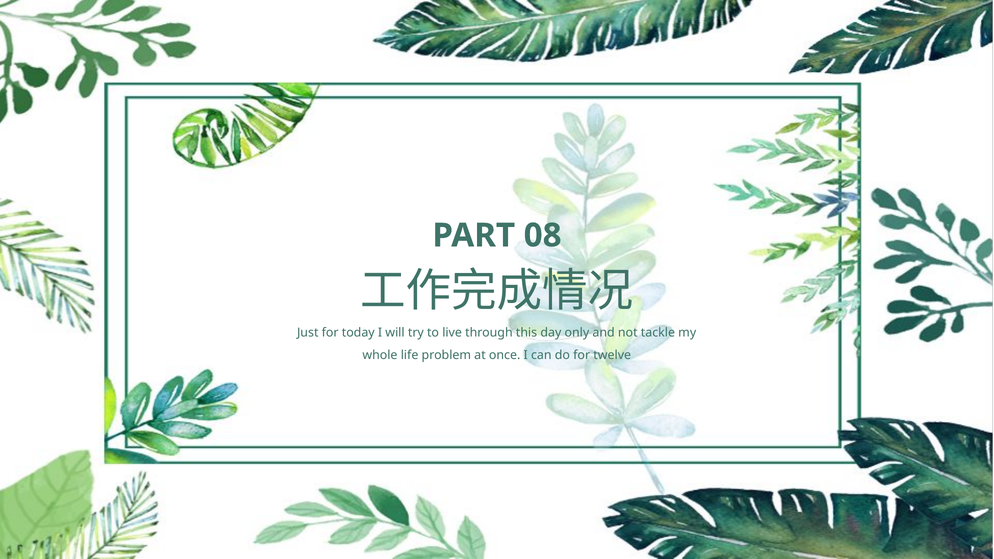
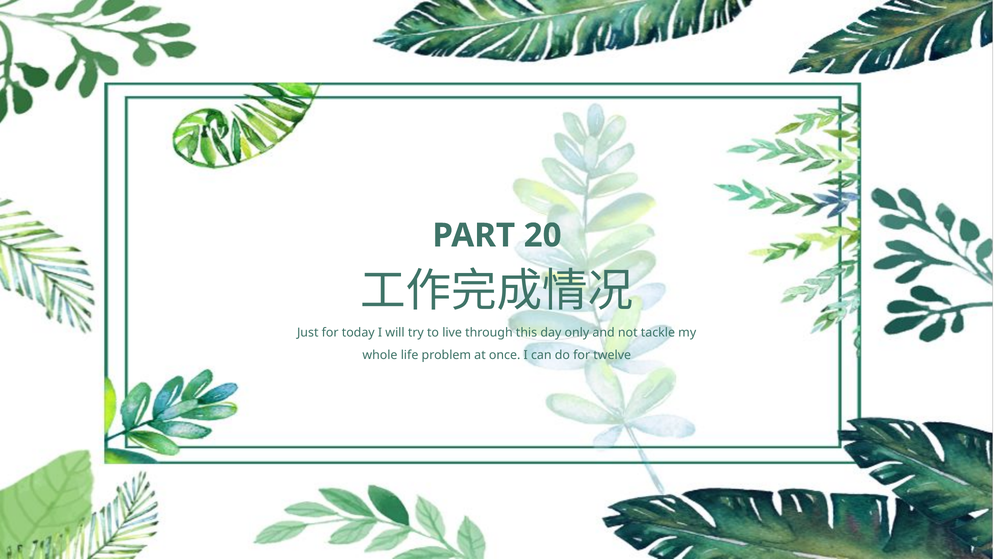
08: 08 -> 20
